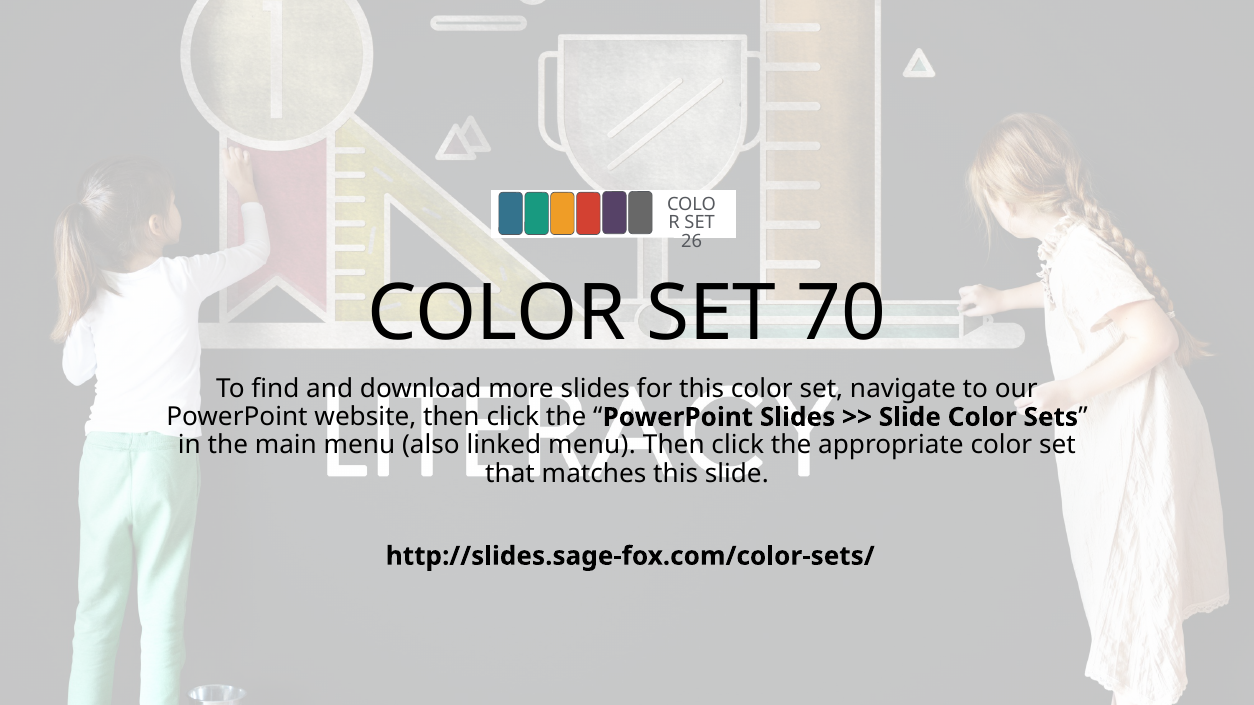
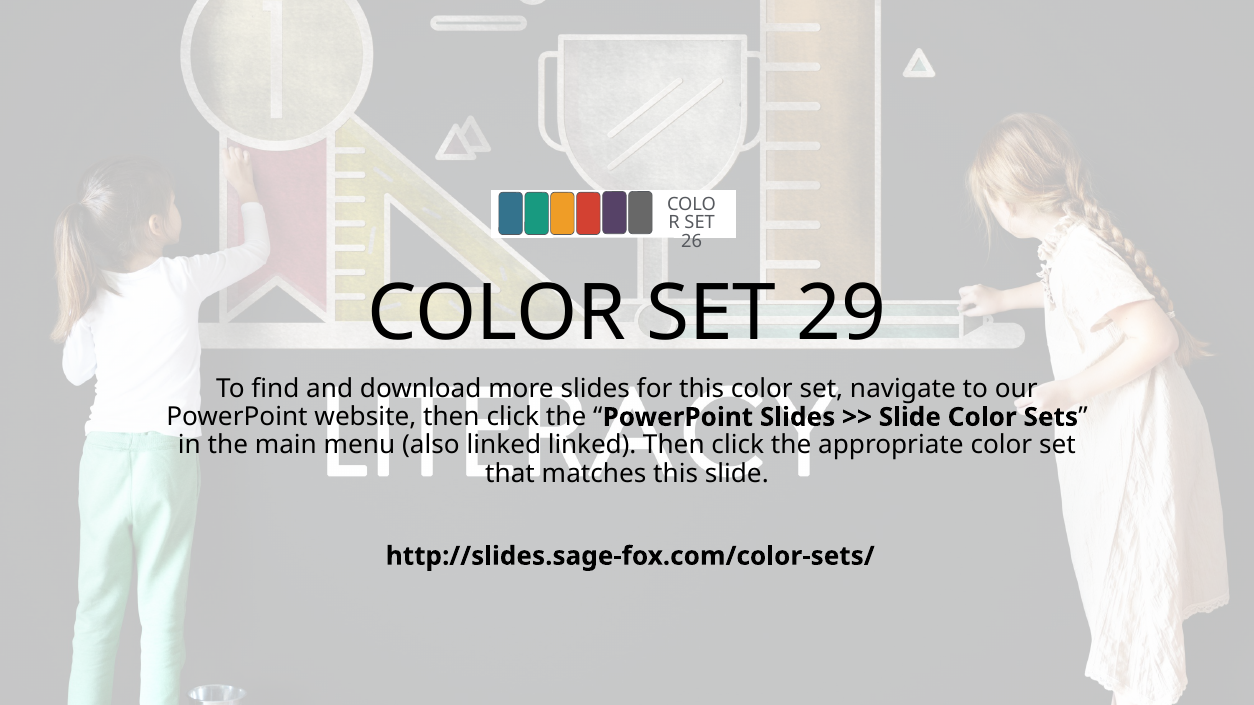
70: 70 -> 29
linked menu: menu -> linked
